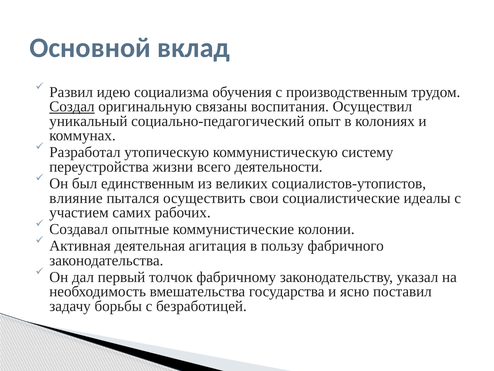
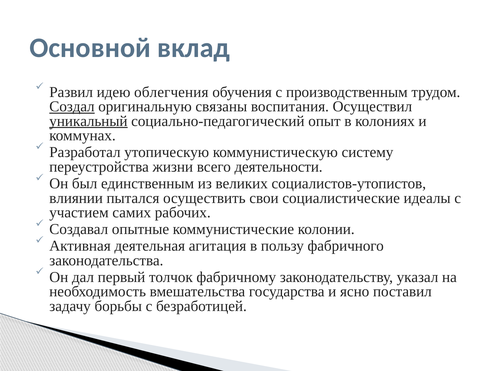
социализма: социализма -> облегчения
уникальный underline: none -> present
влияние: влияние -> влиянии
